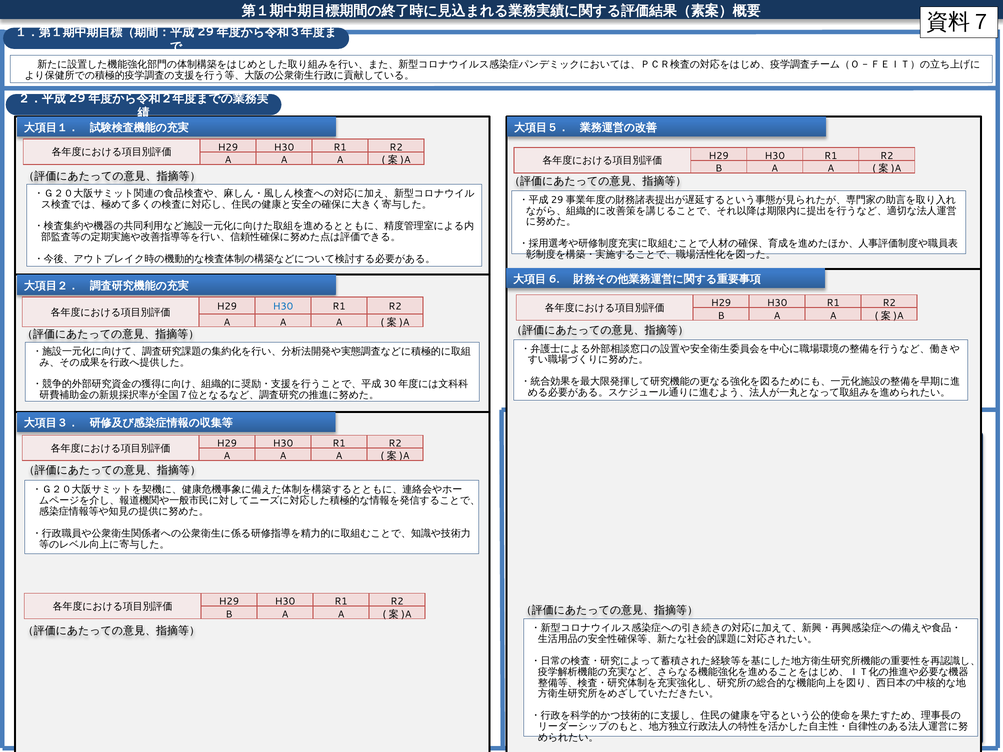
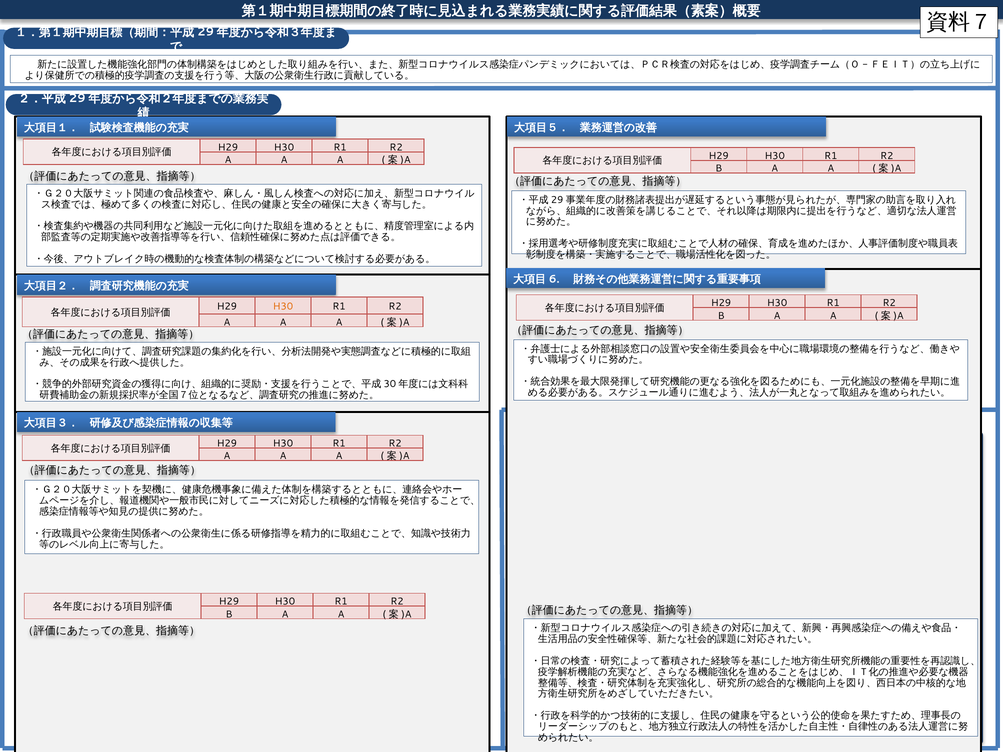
H30 at (283, 306) colour: blue -> orange
